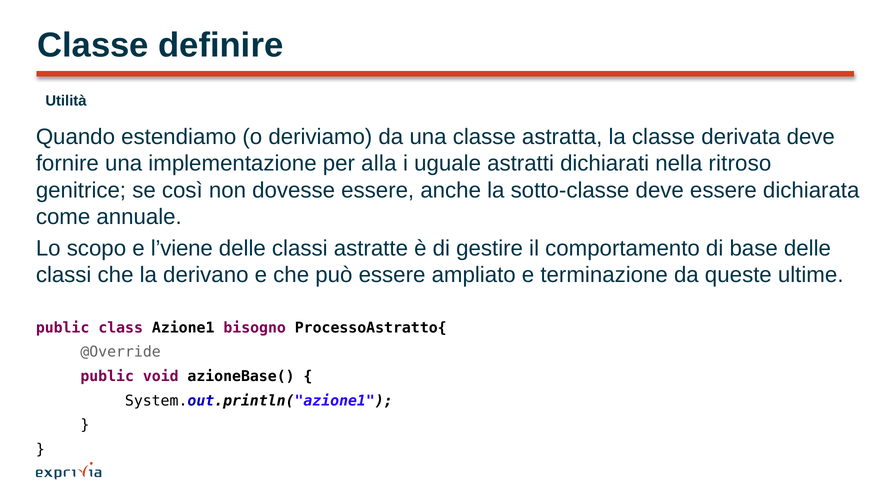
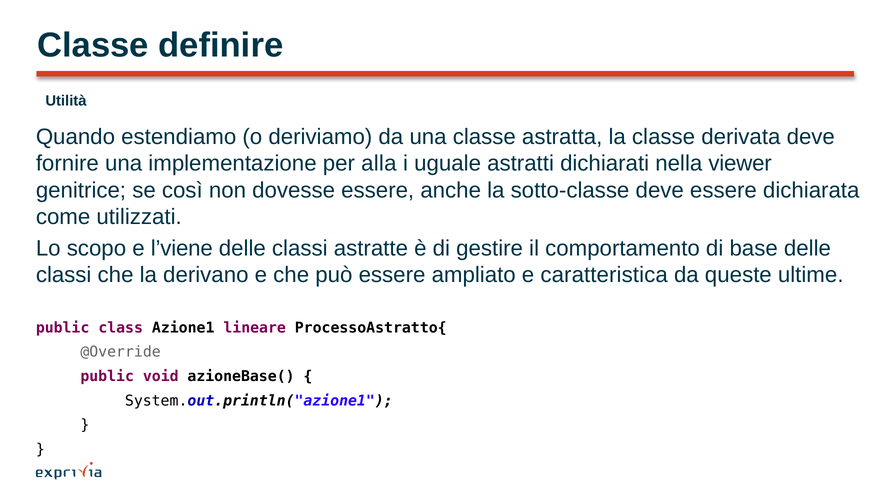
ritroso: ritroso -> viewer
annuale: annuale -> utilizzati
terminazione: terminazione -> caratteristica
bisogno: bisogno -> lineare
